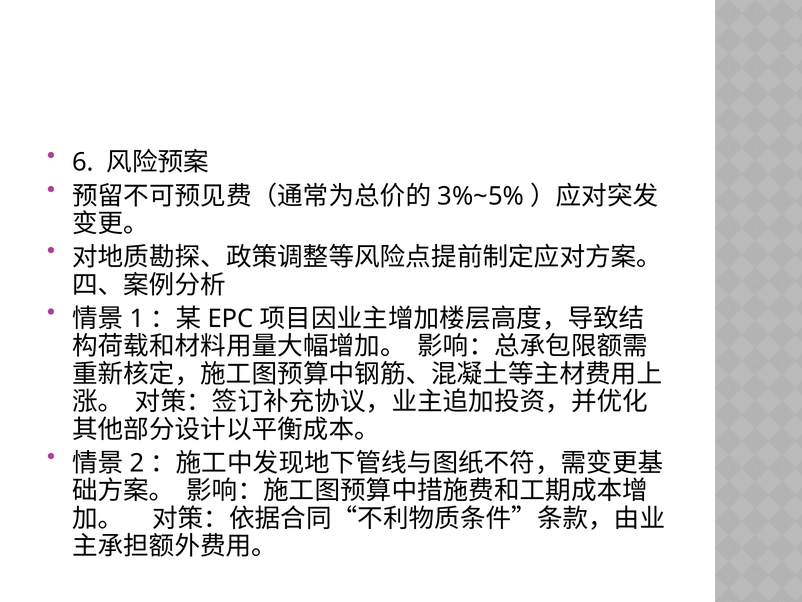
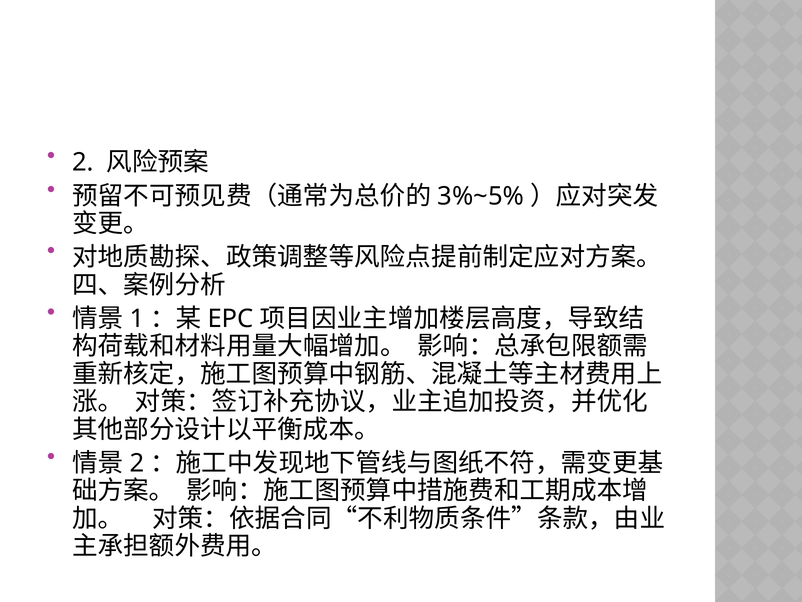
6 at (83, 162): 6 -> 2
